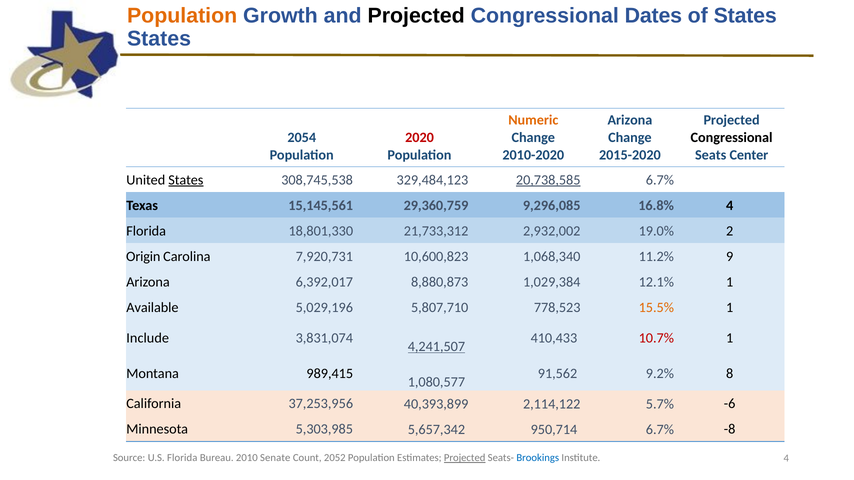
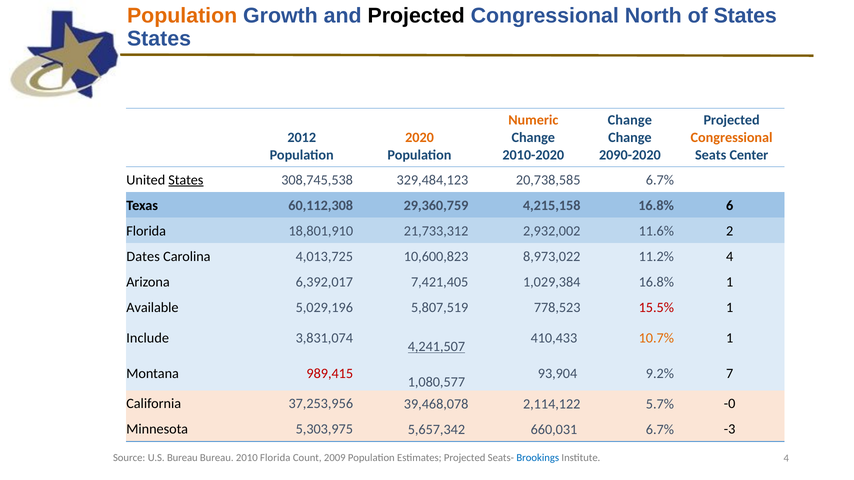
Dates: Dates -> North
Arizona at (630, 120): Arizona -> Change
2054: 2054 -> 2012
2020 colour: red -> orange
Congressional at (732, 138) colour: black -> orange
2015-2020: 2015-2020 -> 2090-2020
20,738,585 underline: present -> none
15,145,561: 15,145,561 -> 60,112,308
9,296,085: 9,296,085 -> 4,215,158
16.8% 4: 4 -> 6
18,801,330: 18,801,330 -> 18,801,910
19.0%: 19.0% -> 11.6%
Origin: Origin -> Dates
7,920,731: 7,920,731 -> 4,013,725
1,068,340: 1,068,340 -> 8,973,022
11.2% 9: 9 -> 4
8,880,873: 8,880,873 -> 7,421,405
1,029,384 12.1%: 12.1% -> 16.8%
5,807,710: 5,807,710 -> 5,807,519
15.5% colour: orange -> red
10.7% colour: red -> orange
989,415 colour: black -> red
91,562: 91,562 -> 93,904
8: 8 -> 7
40,393,899: 40,393,899 -> 39,468,078
-6: -6 -> -0
5,303,985: 5,303,985 -> 5,303,975
950,714: 950,714 -> 660,031
-8: -8 -> -3
U.S Florida: Florida -> Bureau
2010 Senate: Senate -> Florida
2052: 2052 -> 2009
Projected at (465, 458) underline: present -> none
